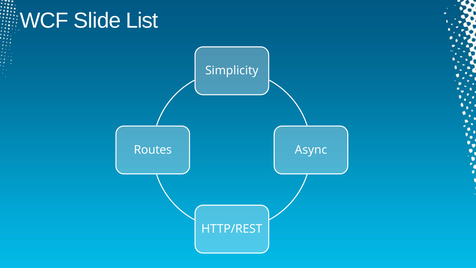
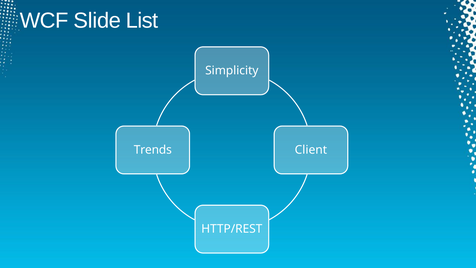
Routes: Routes -> Trends
Async: Async -> Client
